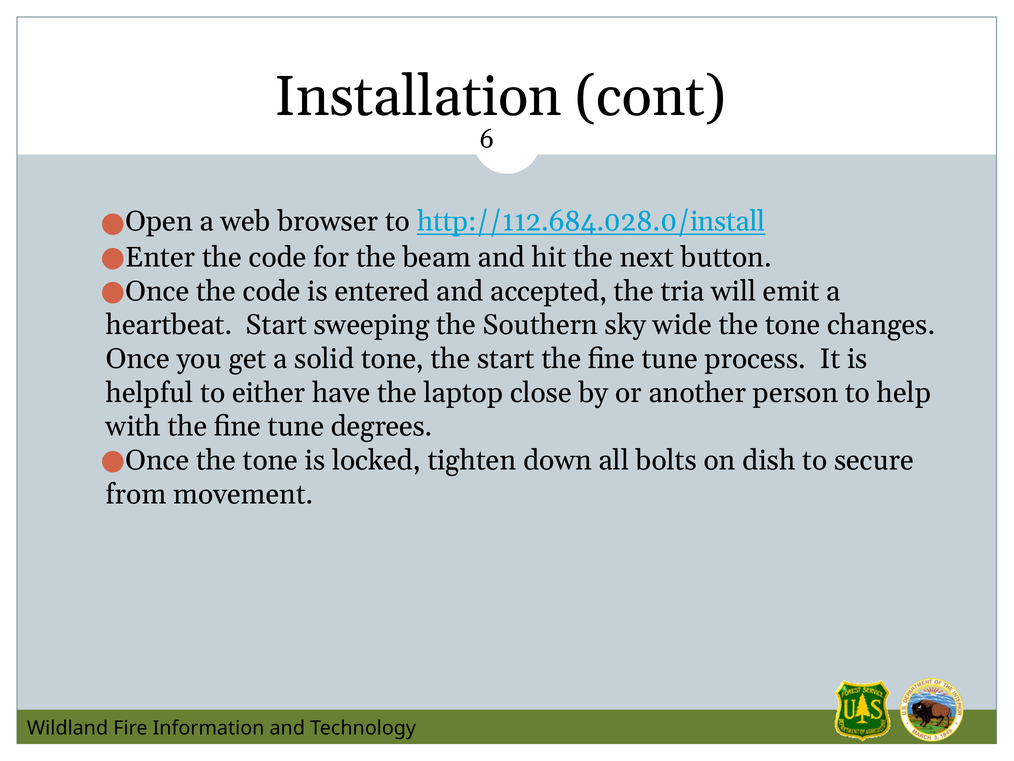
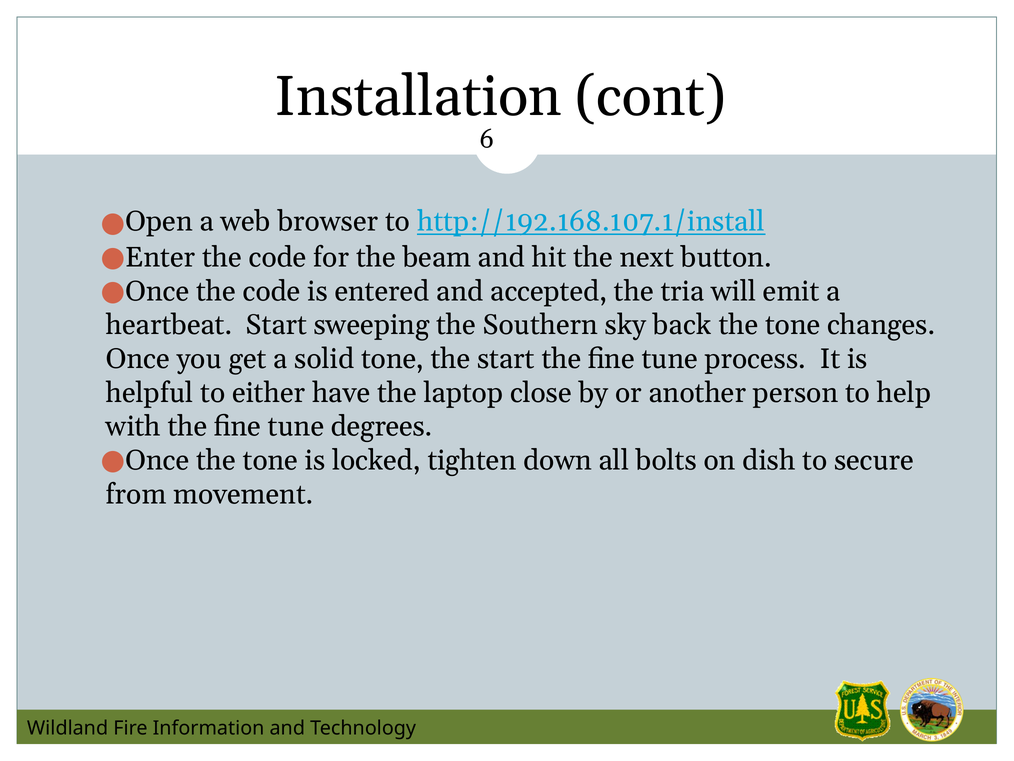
http://112.684.028.0/install: http://112.684.028.0/install -> http://192.168.107.1/install
wide: wide -> back
